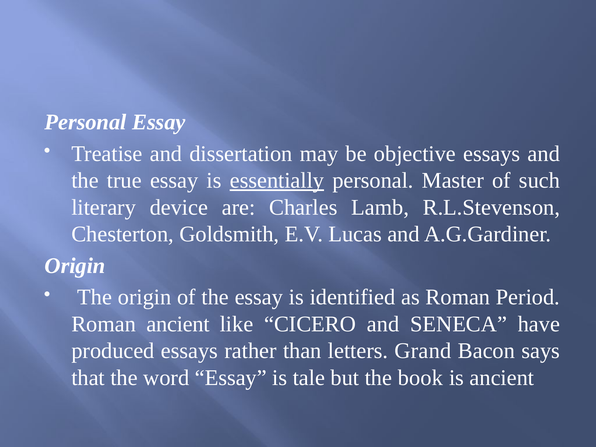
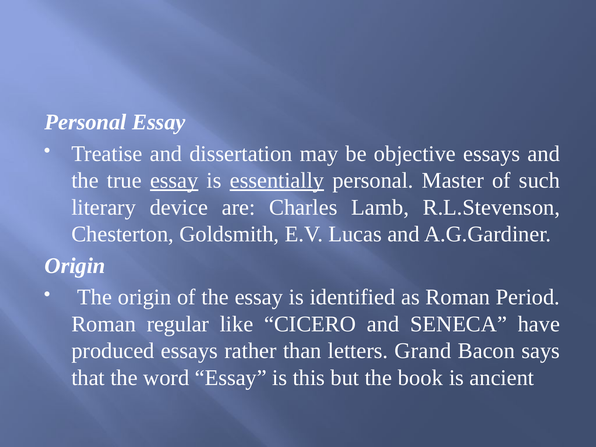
essay at (174, 181) underline: none -> present
Roman ancient: ancient -> regular
tale: tale -> this
